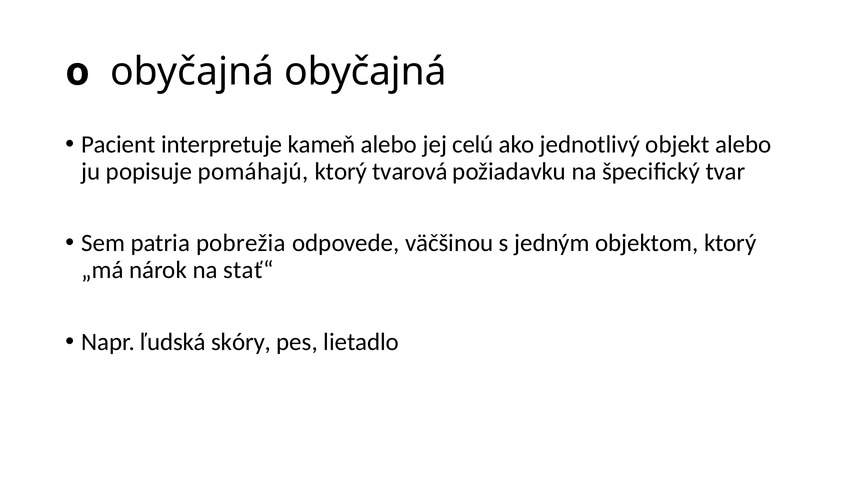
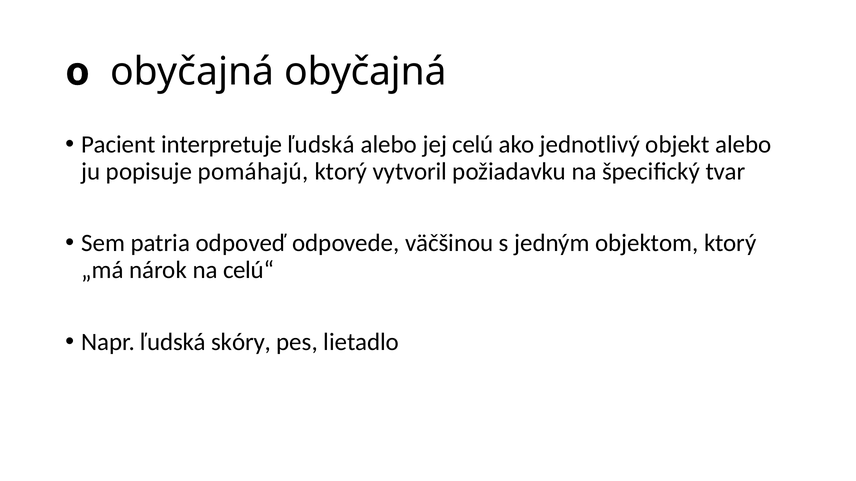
interpretuje kameň: kameň -> ľudská
tvarová: tvarová -> vytvoril
pobrežia: pobrežia -> odpoveď
stať“: stať“ -> celú“
